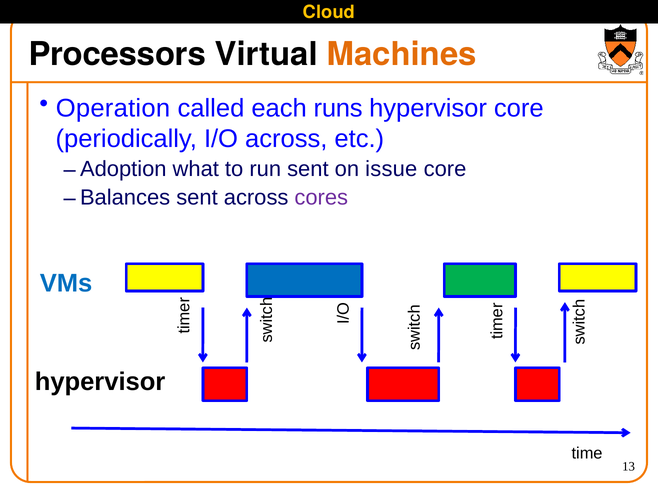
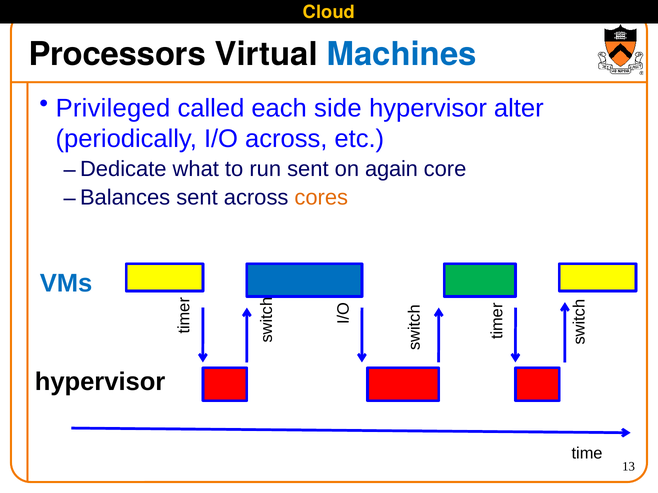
Machines colour: orange -> blue
Operation: Operation -> Privileged
runs: runs -> side
hypervisor core: core -> alter
Adoption: Adoption -> Dedicate
issue: issue -> again
cores colour: purple -> orange
